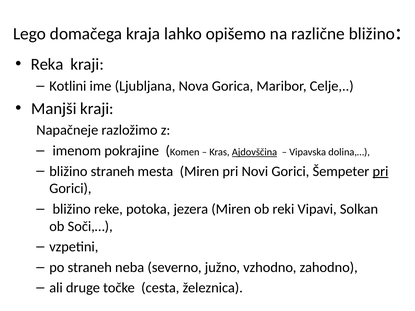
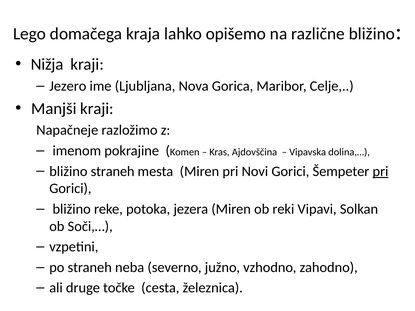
Reka: Reka -> Nižja
Kotlini: Kotlini -> Jezero
Ajdovščina underline: present -> none
